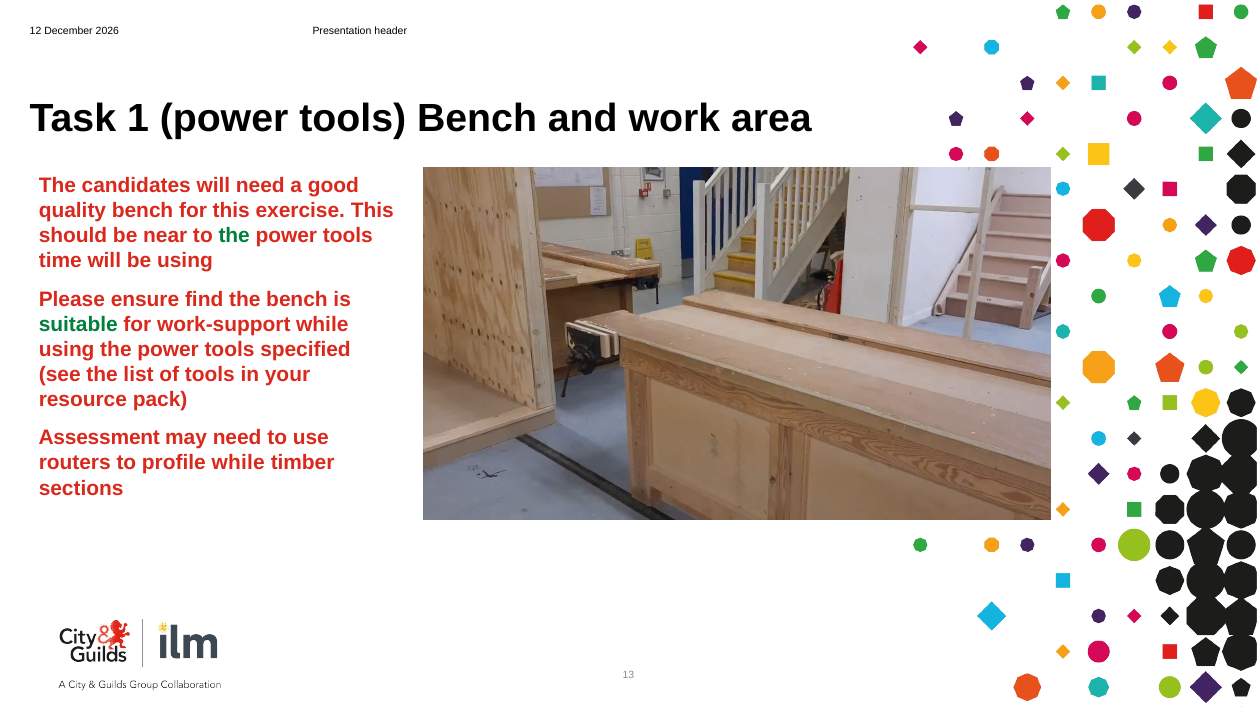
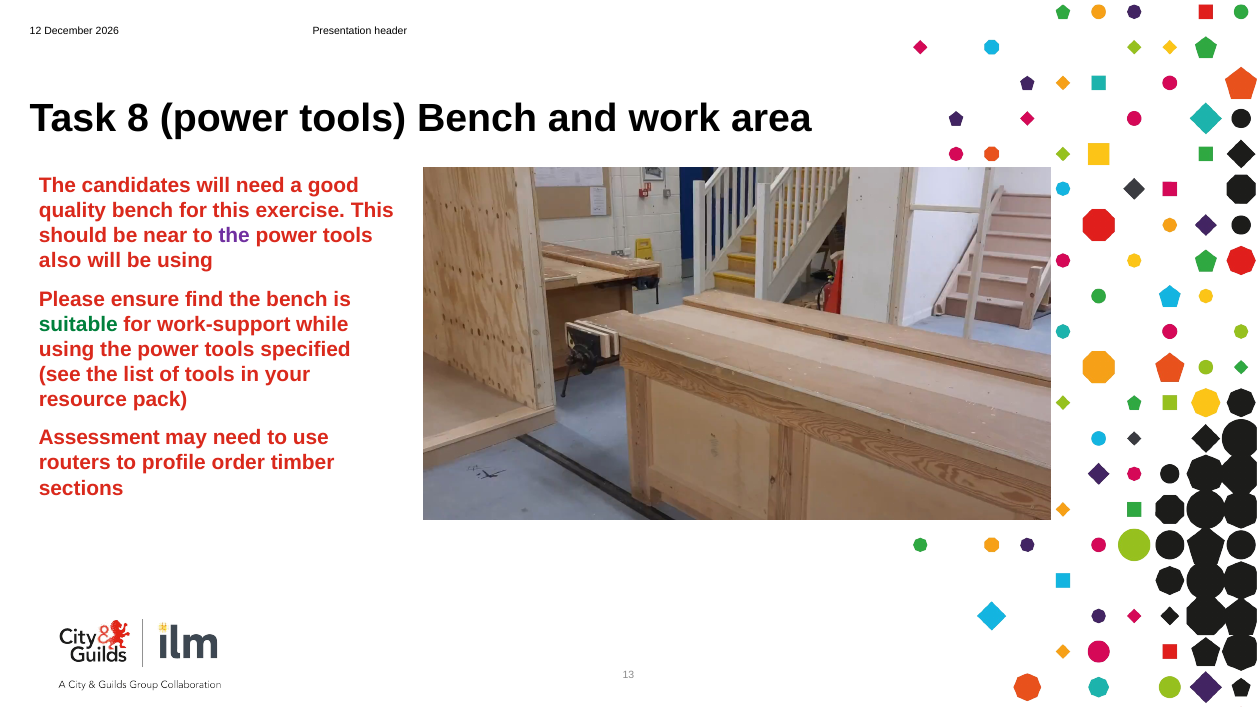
1: 1 -> 8
the at (234, 236) colour: green -> purple
time: time -> also
profile while: while -> order
